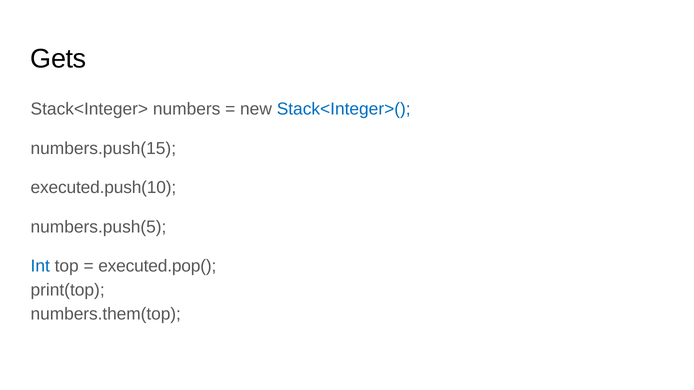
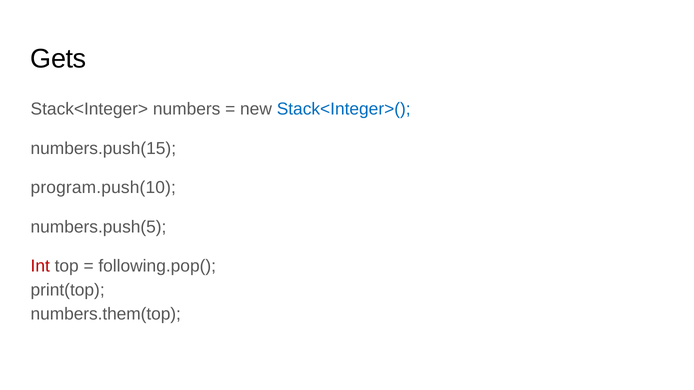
executed.push(10: executed.push(10 -> program.push(10
Int colour: blue -> red
executed.pop(: executed.pop( -> following.pop(
